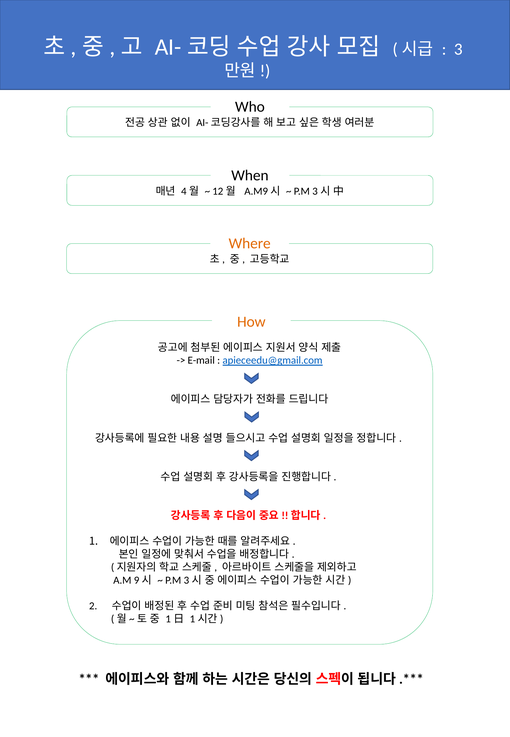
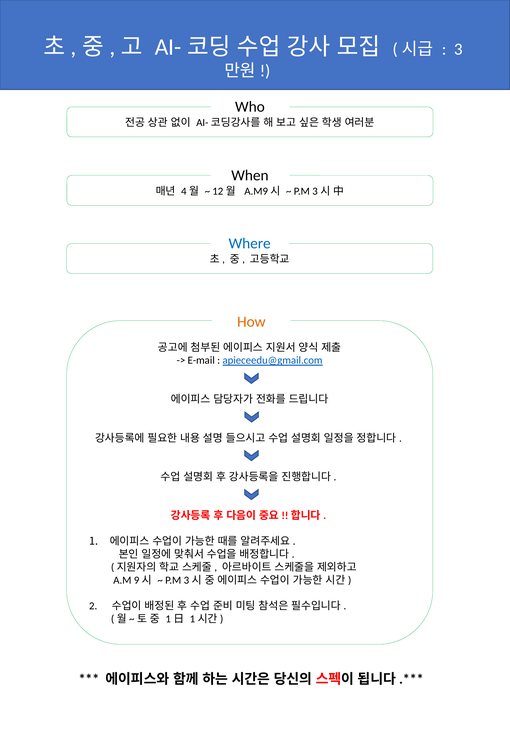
Where colour: orange -> blue
